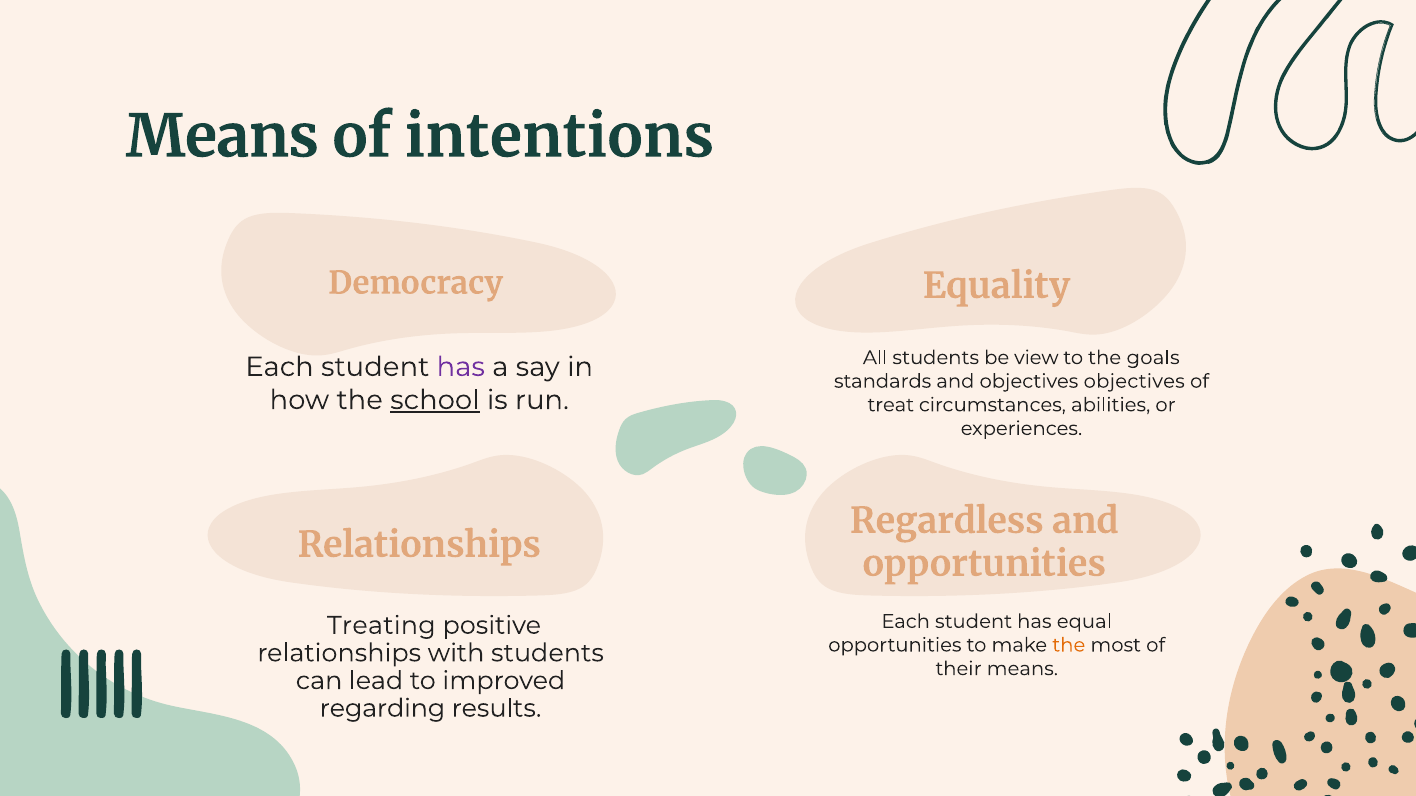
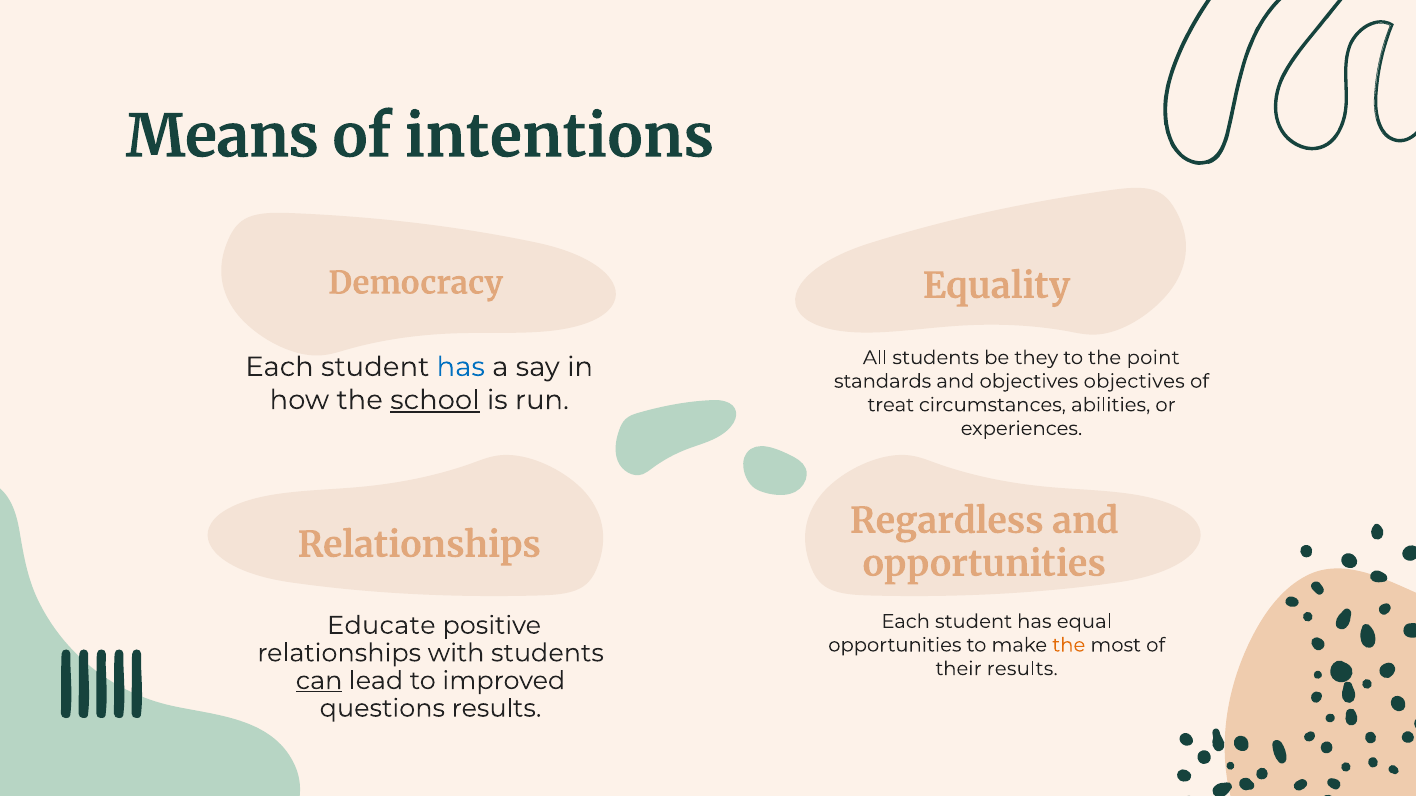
view: view -> they
goals: goals -> point
has at (461, 367) colour: purple -> blue
Treating: Treating -> Educate
their means: means -> results
can underline: none -> present
regarding: regarding -> questions
